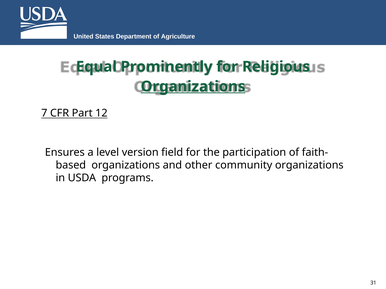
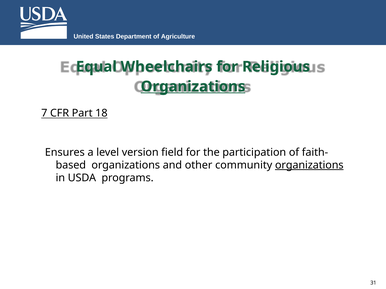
Prominently: Prominently -> Wheelchairs
12: 12 -> 18
organizations at (309, 165) underline: none -> present
